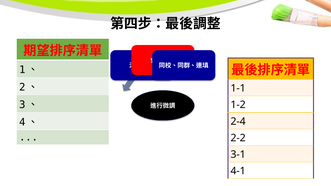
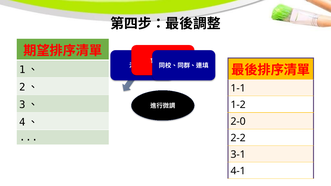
2-4: 2-4 -> 2-0
